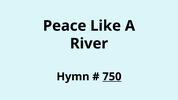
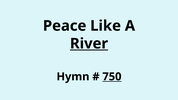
River underline: none -> present
